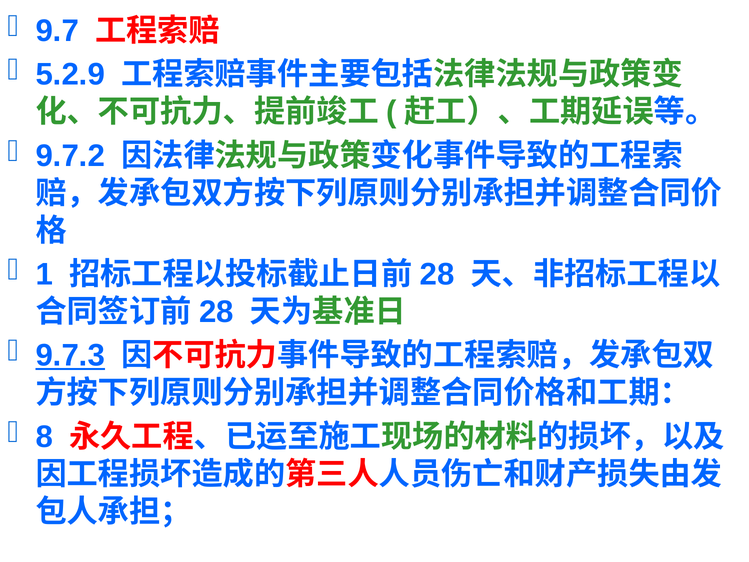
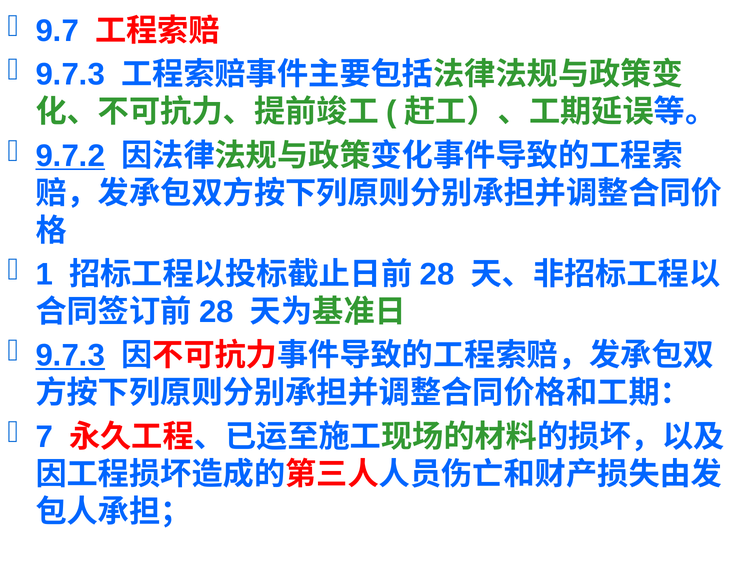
5.2.9 at (70, 75): 5.2.9 -> 9.7.3
9.7.2 underline: none -> present
8: 8 -> 7
